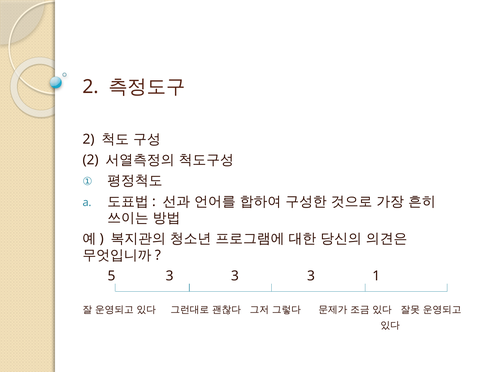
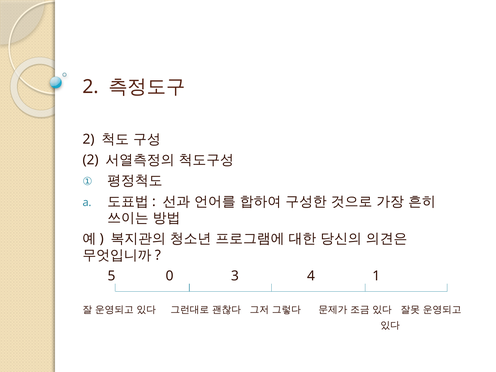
5 3: 3 -> 0
3 at (311, 276): 3 -> 4
